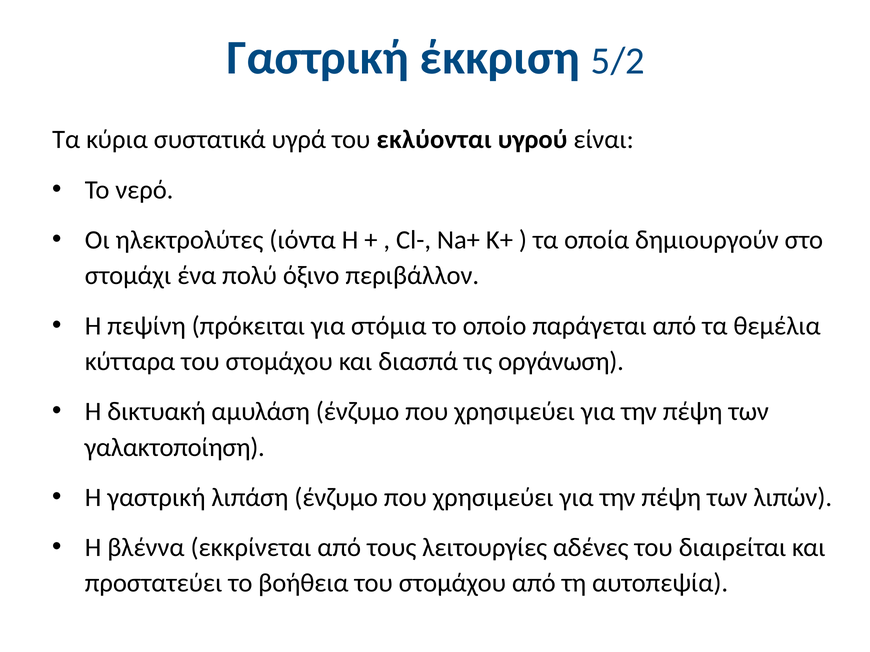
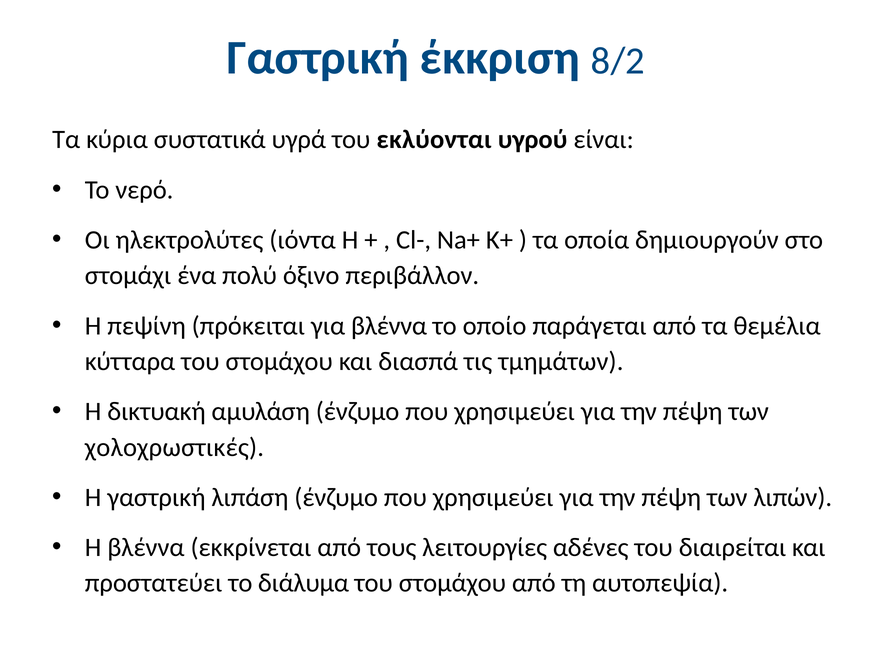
5/2: 5/2 -> 8/2
για στόμια: στόμια -> βλέννα
οργάνωση: οργάνωση -> τμημάτων
γαλακτοποίηση: γαλακτοποίηση -> χολοχρωστικές
βοήθεια: βοήθεια -> διάλυμα
